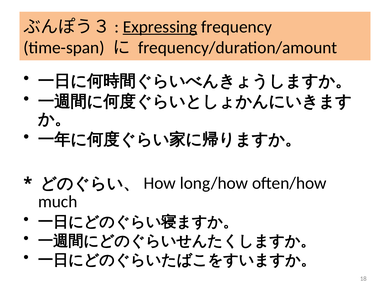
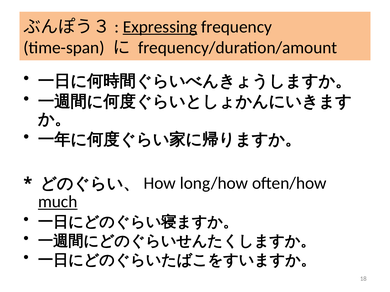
much underline: none -> present
